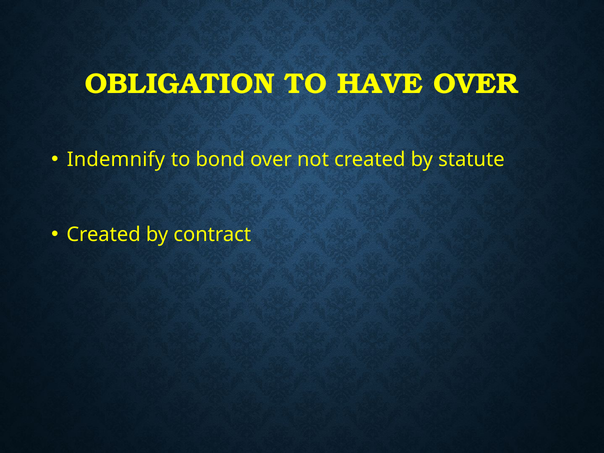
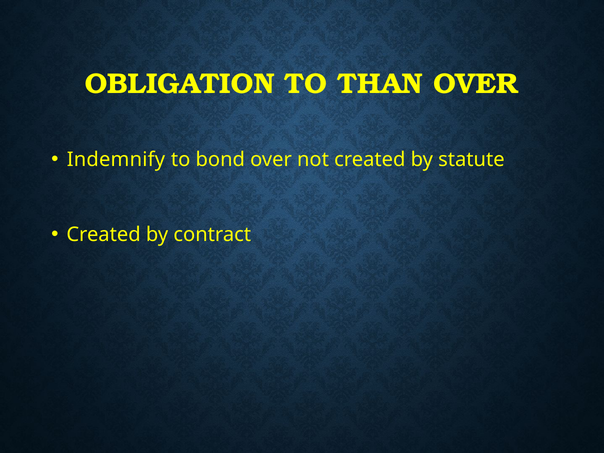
HAVE: HAVE -> THAN
